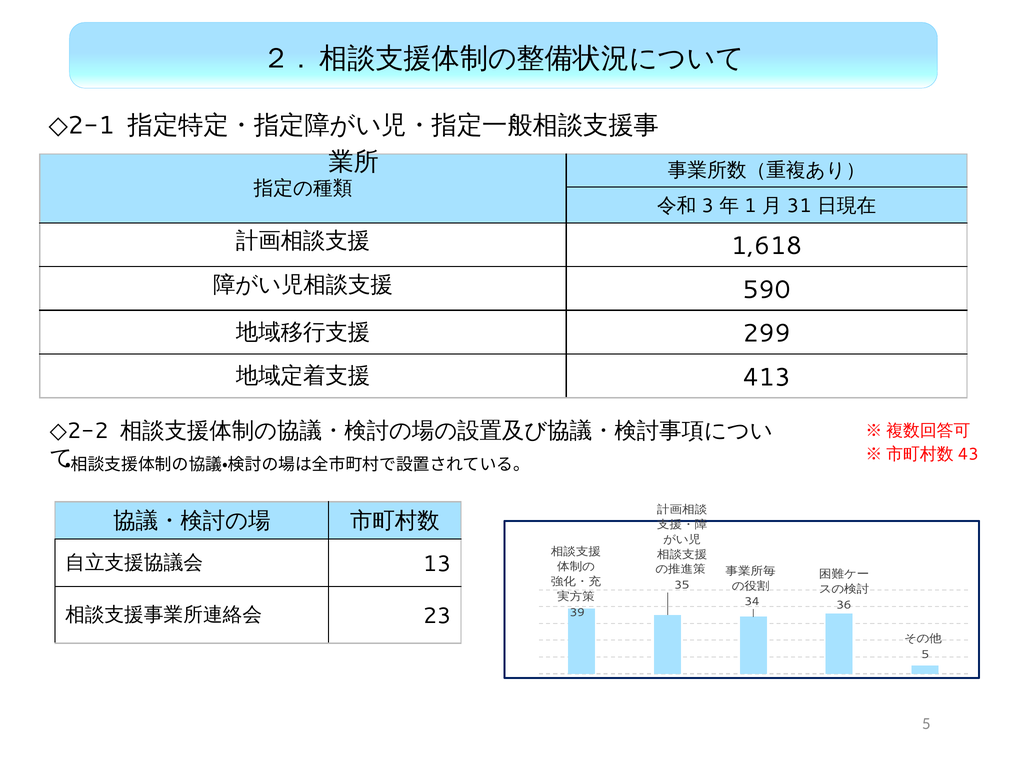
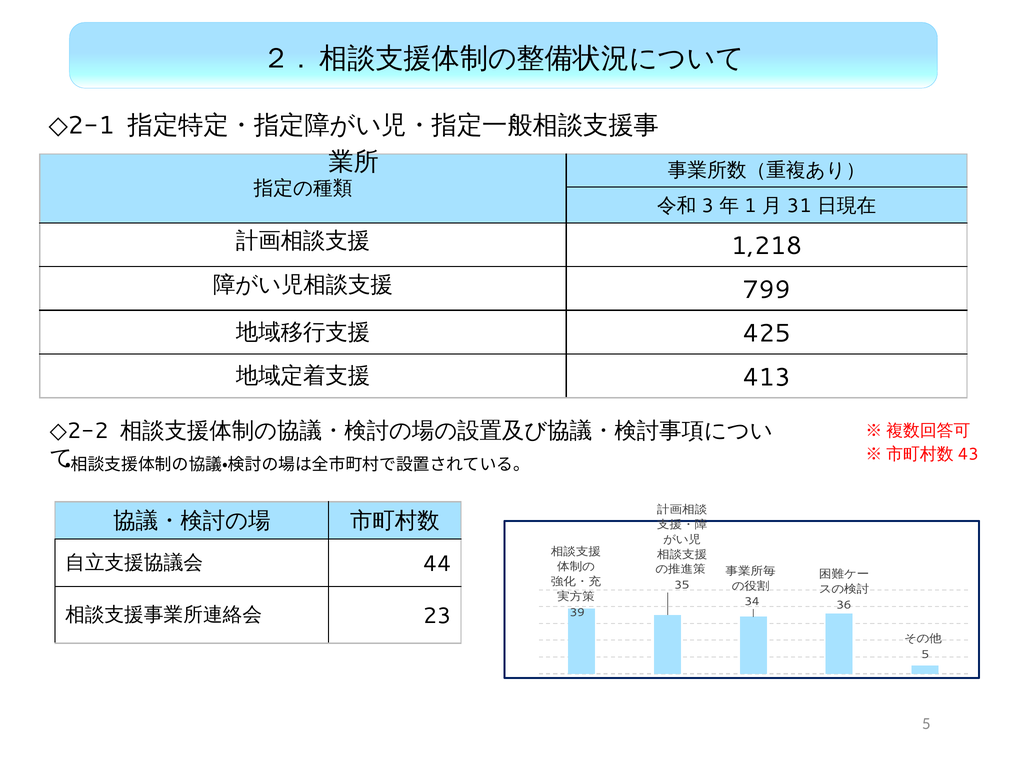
1,618: 1,618 -> 1,218
590: 590 -> 799
299: 299 -> 425
13: 13 -> 44
